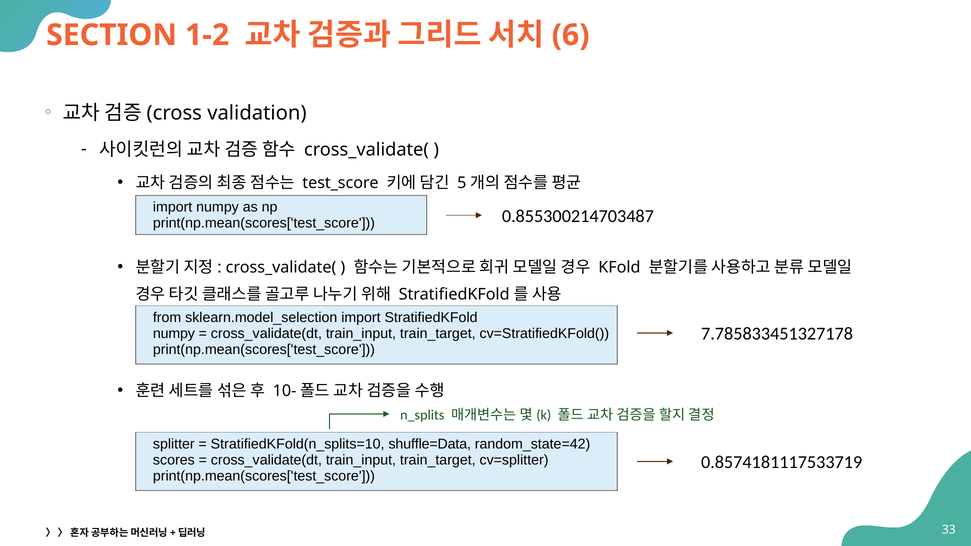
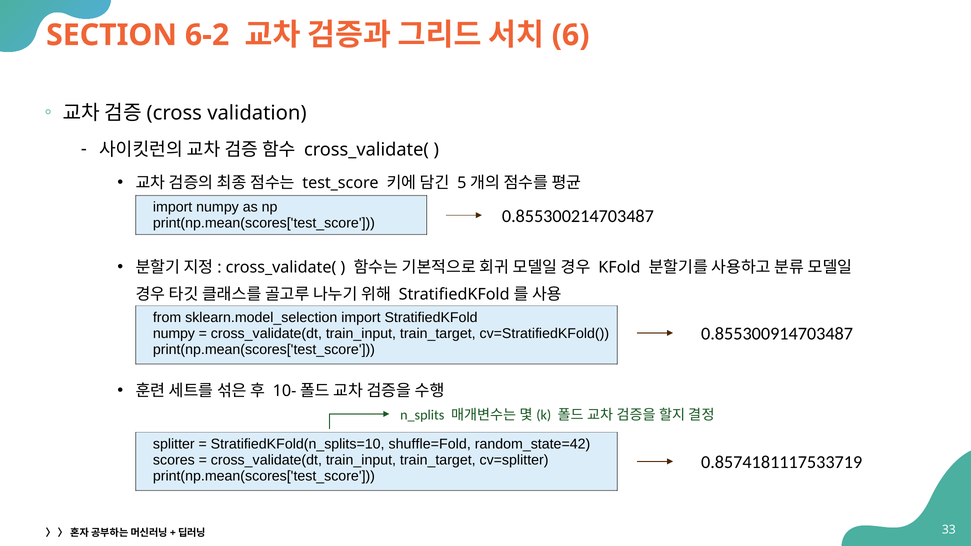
1-2: 1-2 -> 6-2
7.785833451327178: 7.785833451327178 -> 0.855300914703487
shuffle=Data: shuffle=Data -> shuffle=Fold
